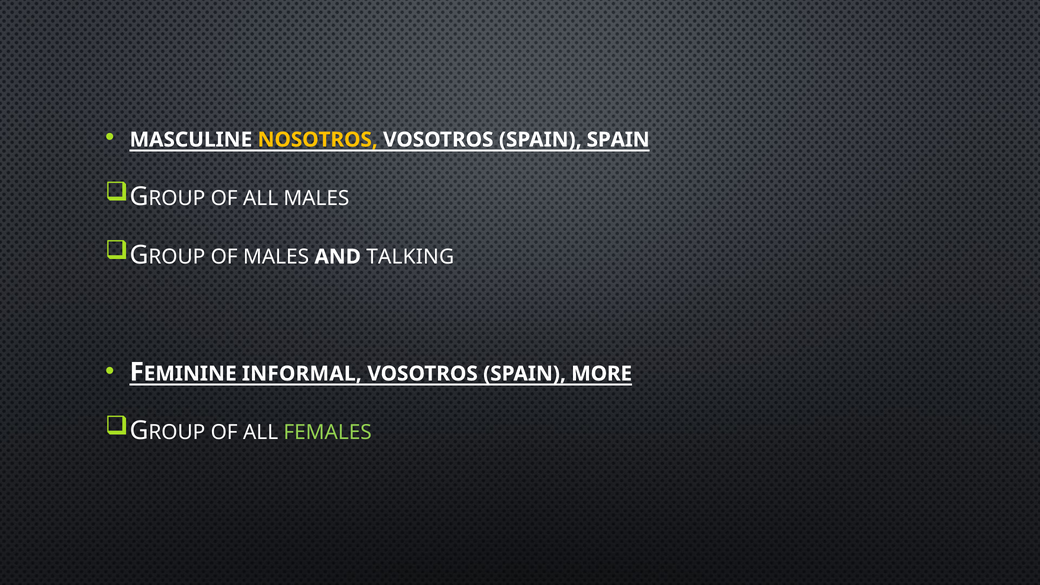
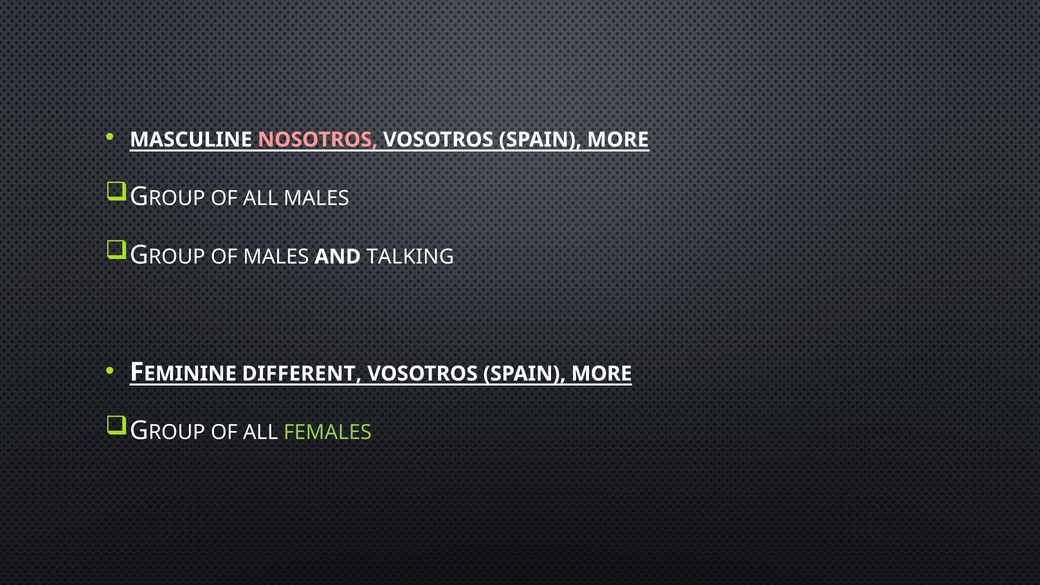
NOSOTROS colour: yellow -> pink
SPAIN at (618, 140): SPAIN -> MORE
INFORMAL: INFORMAL -> DIFFERENT
